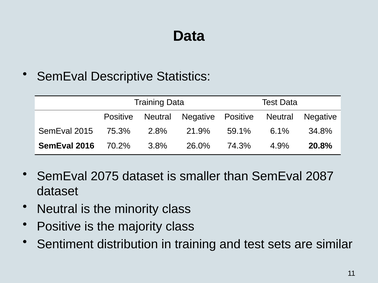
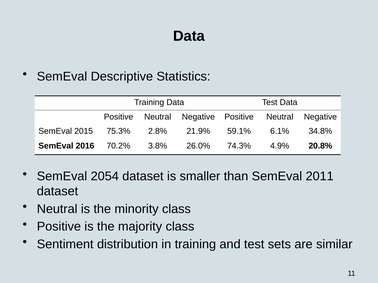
2075: 2075 -> 2054
2087: 2087 -> 2011
